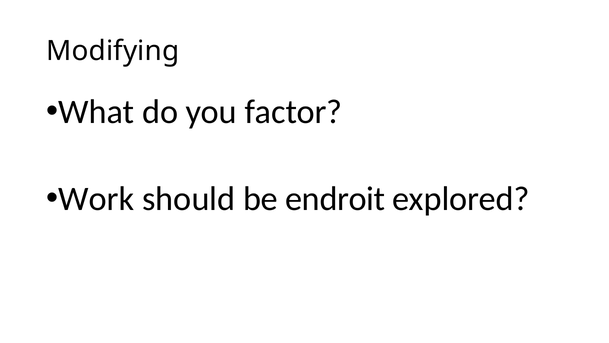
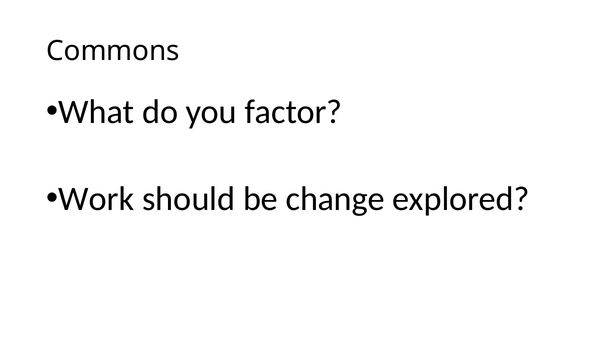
Modifying: Modifying -> Commons
endroit: endroit -> change
